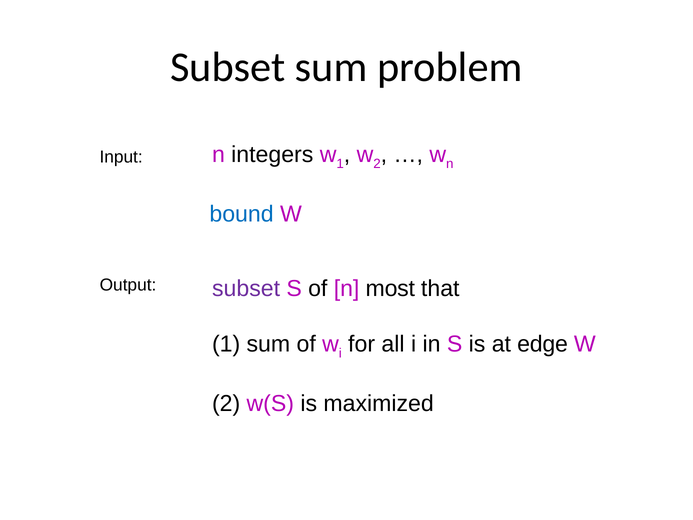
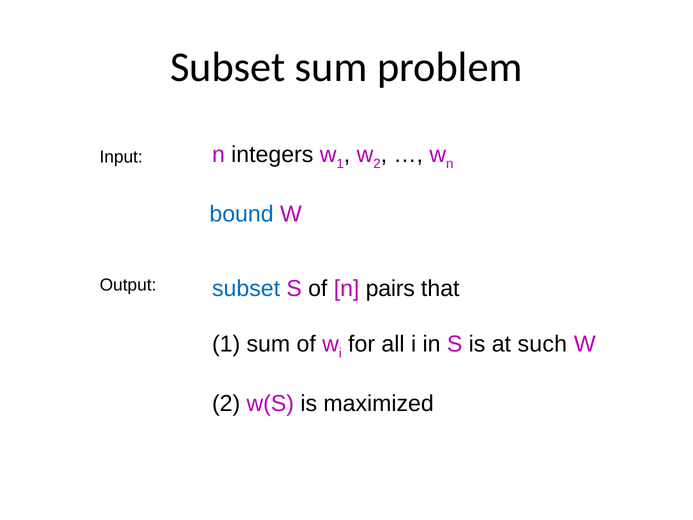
subset at (246, 289) colour: purple -> blue
most: most -> pairs
edge: edge -> such
